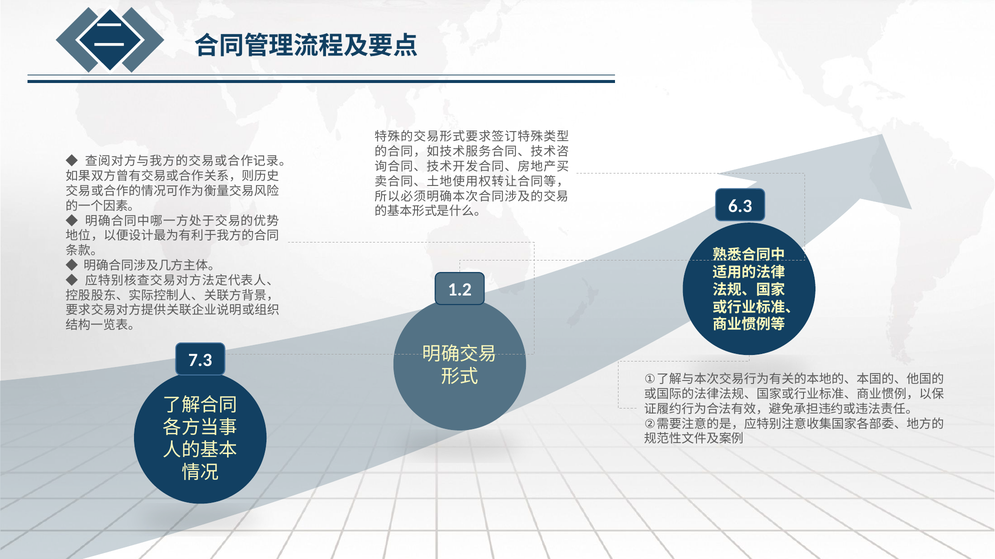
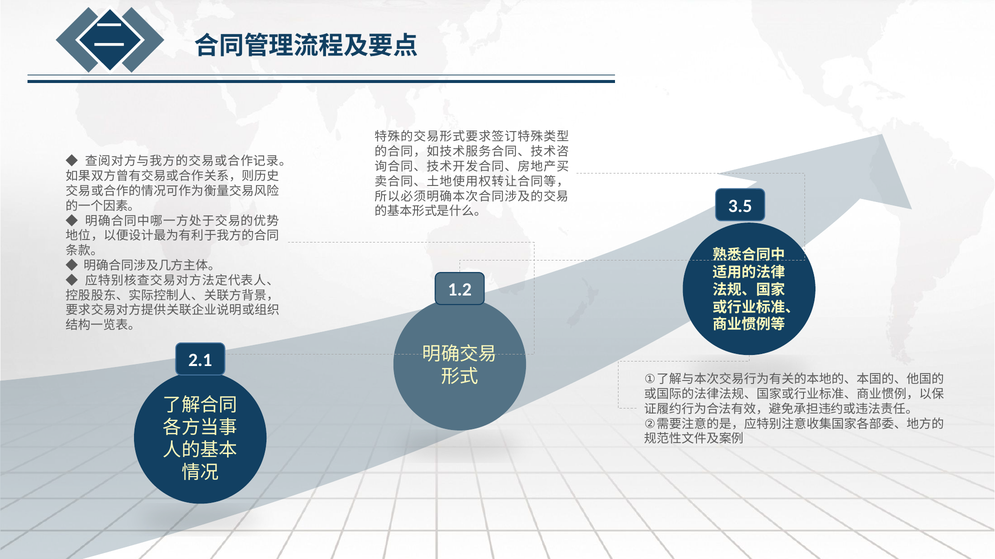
6.3: 6.3 -> 3.5
7.3: 7.3 -> 2.1
